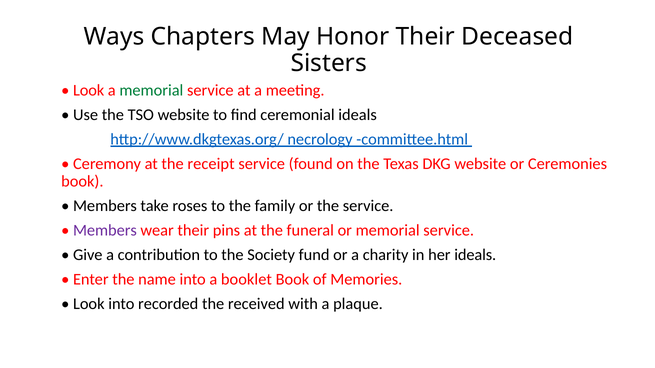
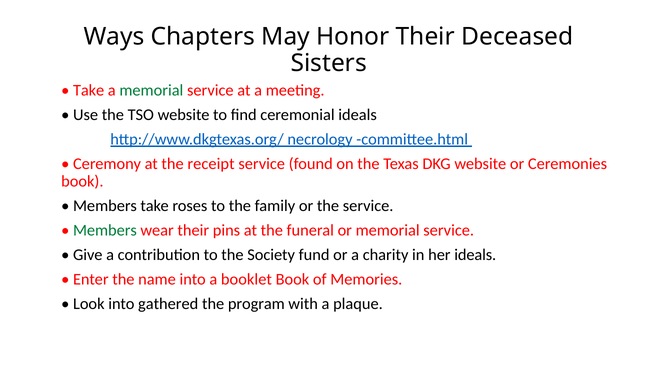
Look at (89, 90): Look -> Take
Members at (105, 231) colour: purple -> green
recorded: recorded -> gathered
received: received -> program
